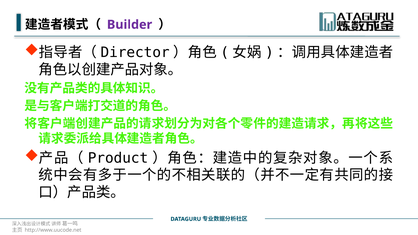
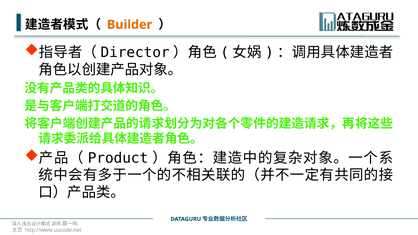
Builder colour: purple -> orange
